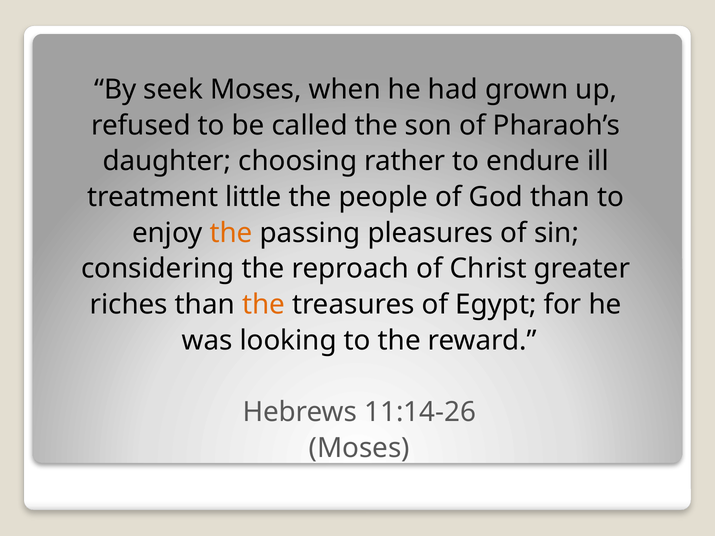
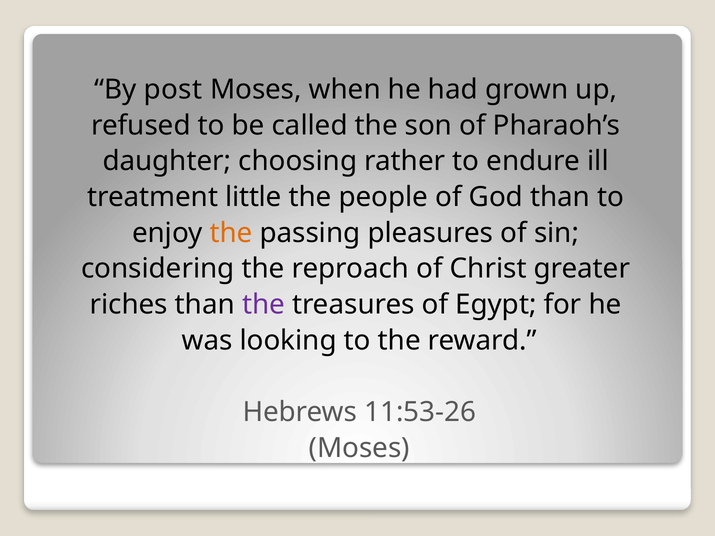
seek: seek -> post
the at (264, 305) colour: orange -> purple
11:14-26: 11:14-26 -> 11:53-26
